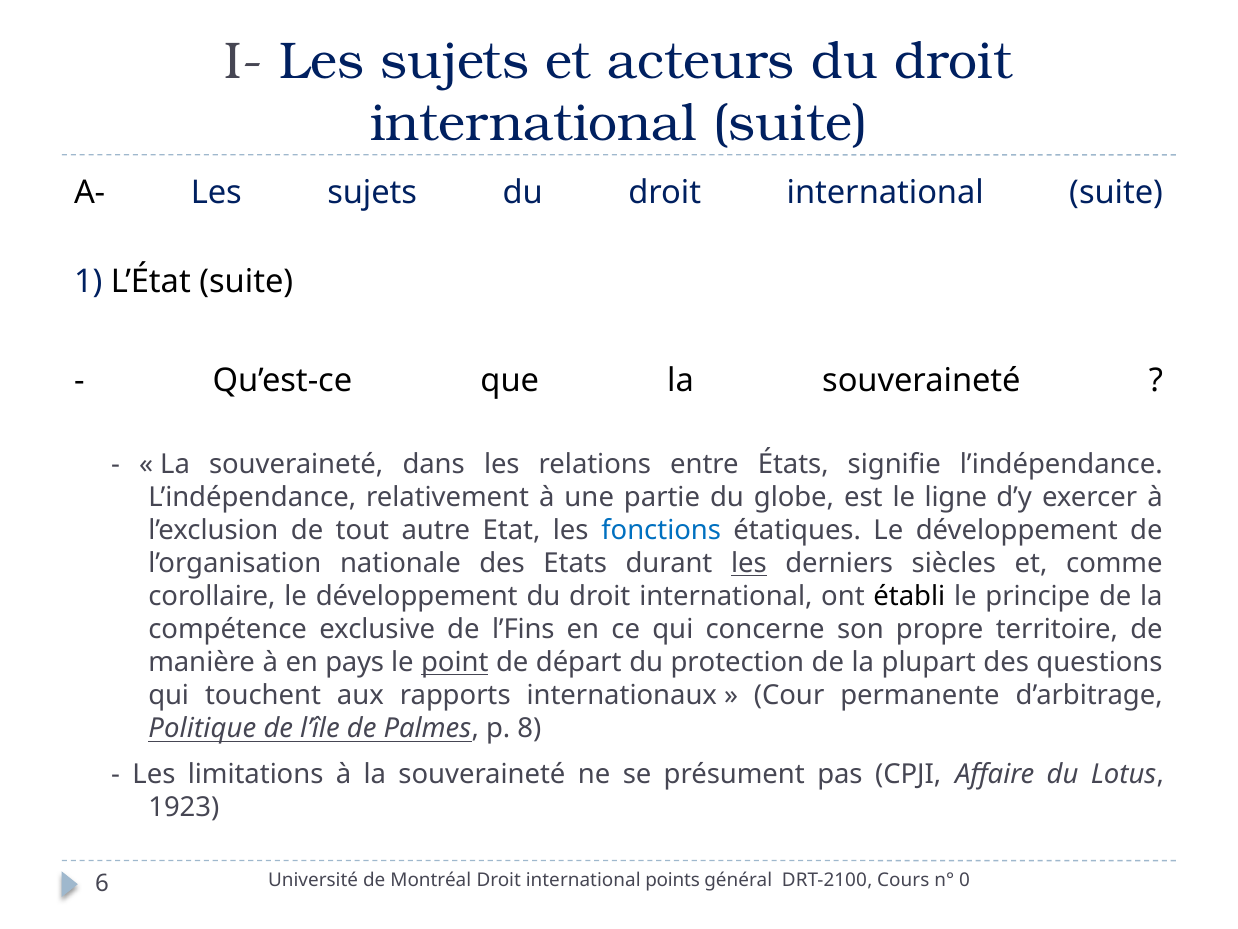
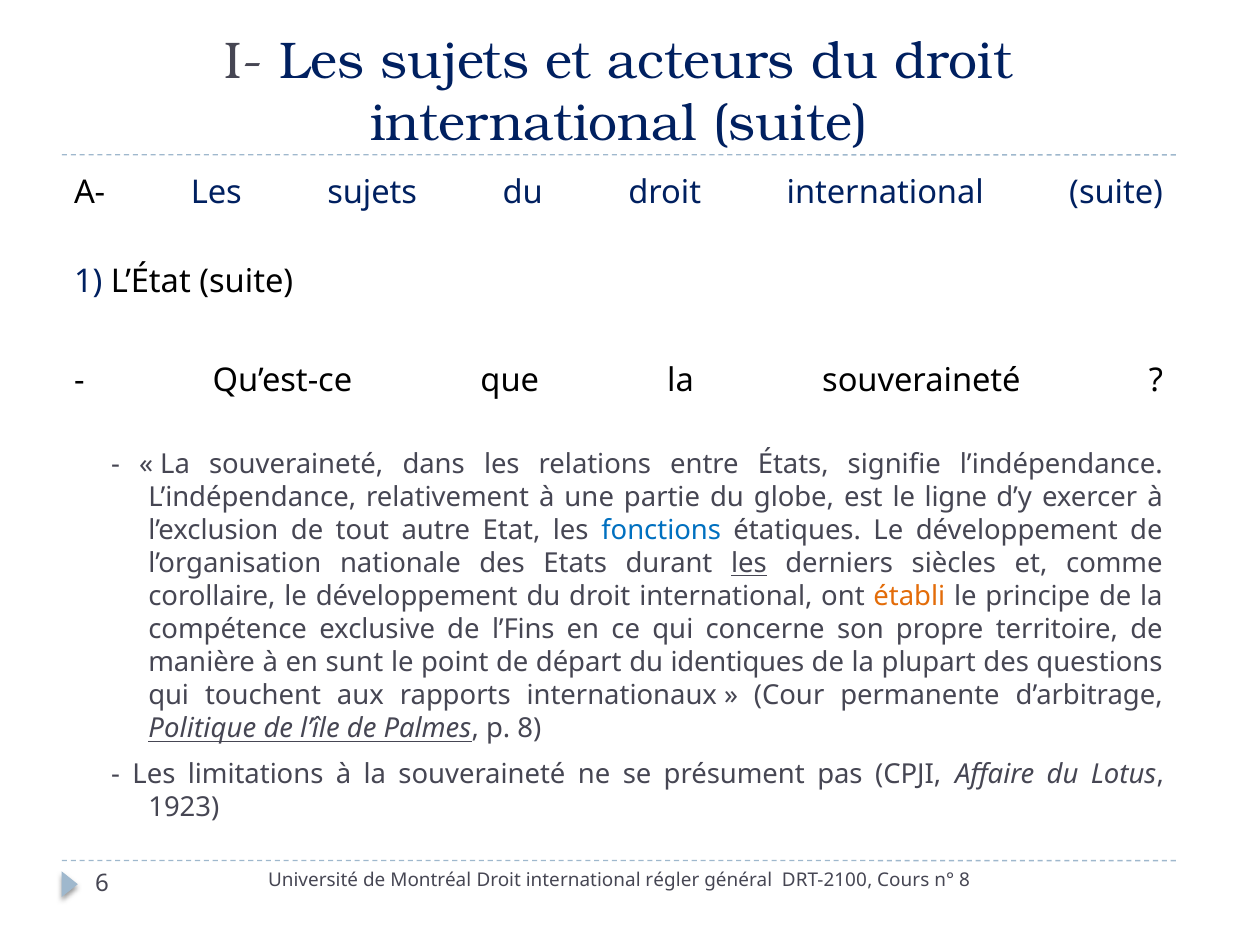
établi colour: black -> orange
pays: pays -> sunt
point underline: present -> none
protection: protection -> identiques
points: points -> régler
n° 0: 0 -> 8
